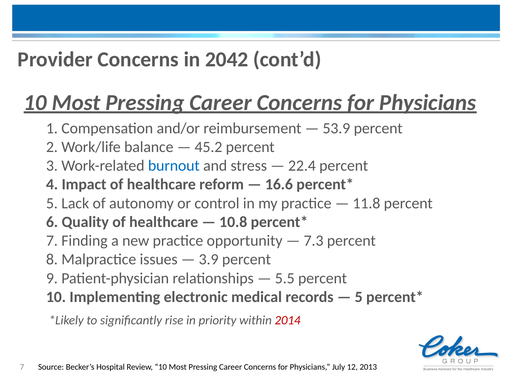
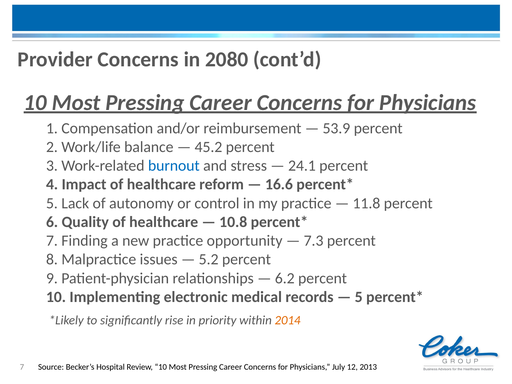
2042: 2042 -> 2080
22.4: 22.4 -> 24.1
3.9: 3.9 -> 5.2
5.5: 5.5 -> 6.2
2014 colour: red -> orange
